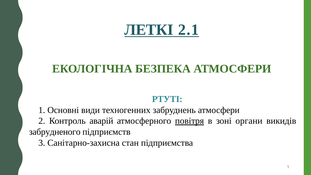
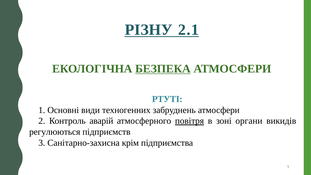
ЛЕТКІ: ЛЕТКІ -> РІЗНУ
БЕЗПЕКА underline: none -> present
забрудненого: забрудненого -> регулюються
стан: стан -> крім
